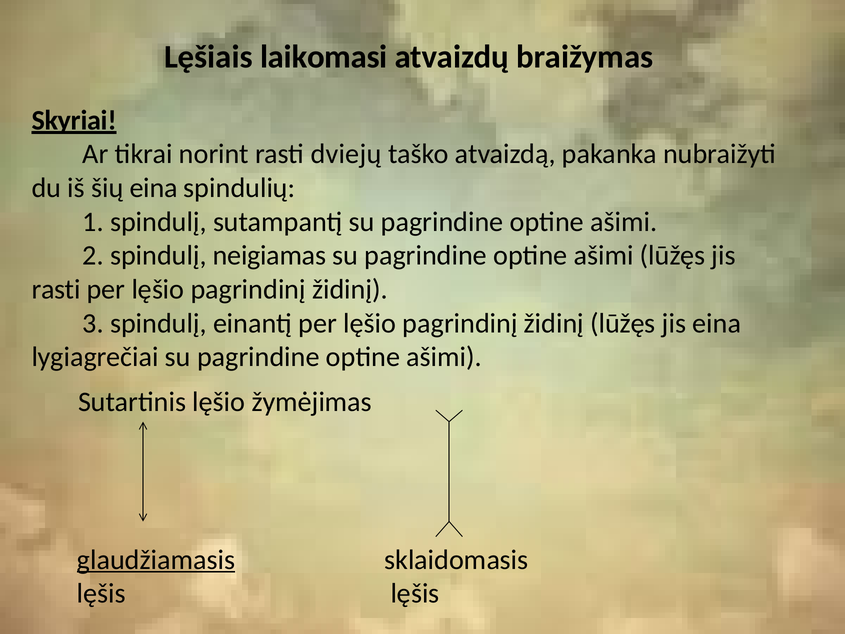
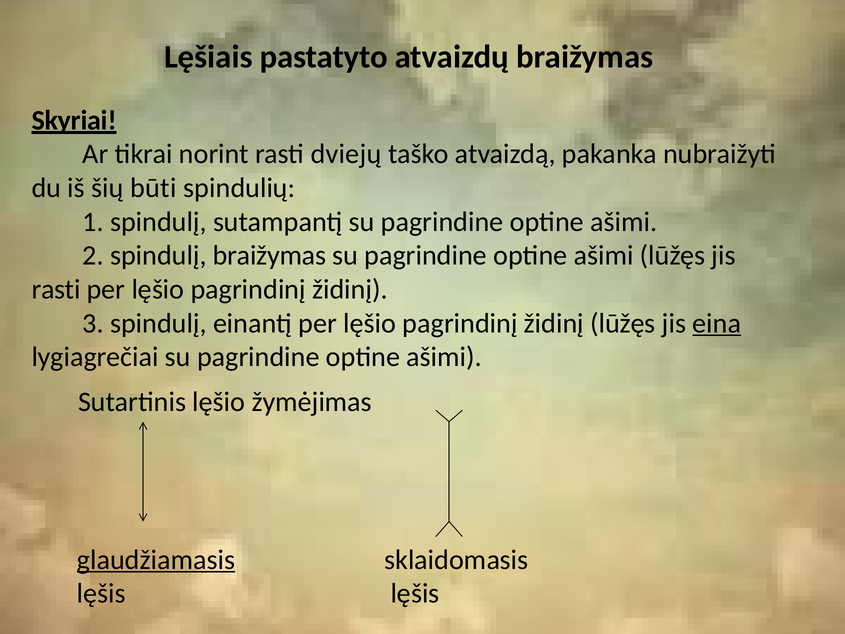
laikomasi: laikomasi -> pastatyto
šių eina: eina -> būti
spindulį neigiamas: neigiamas -> braižymas
eina at (717, 323) underline: none -> present
